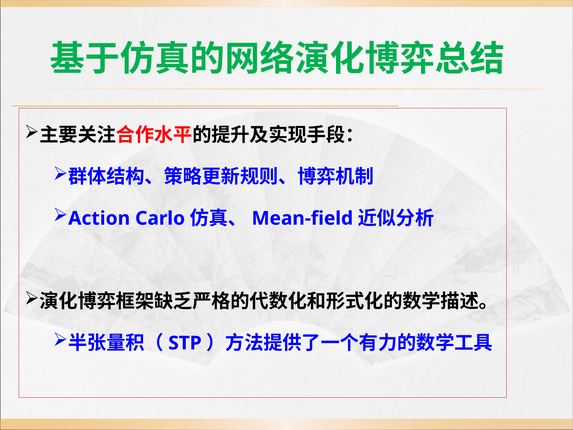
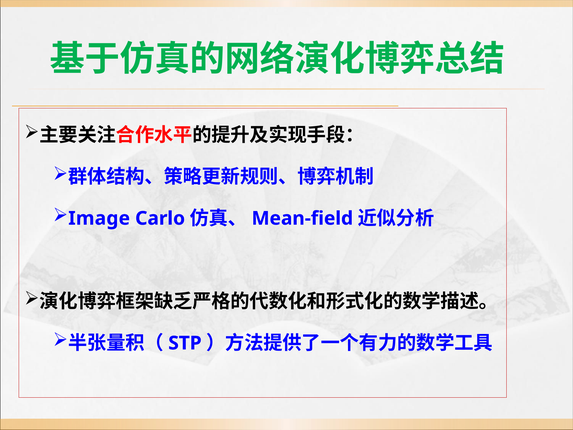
Action: Action -> Image
